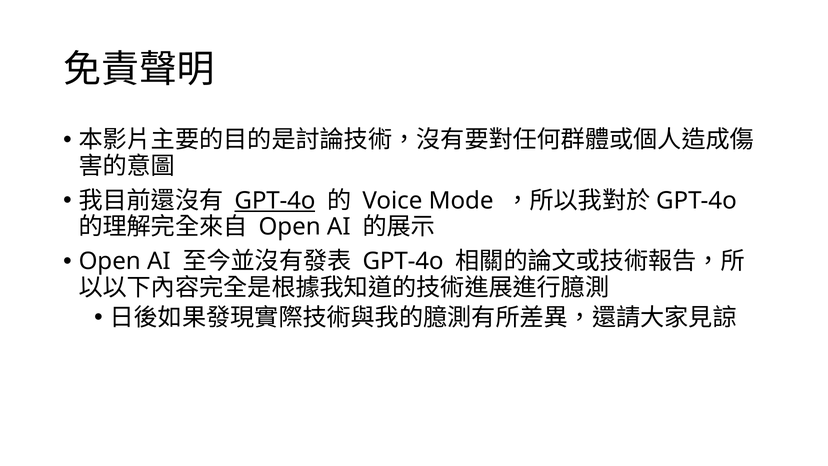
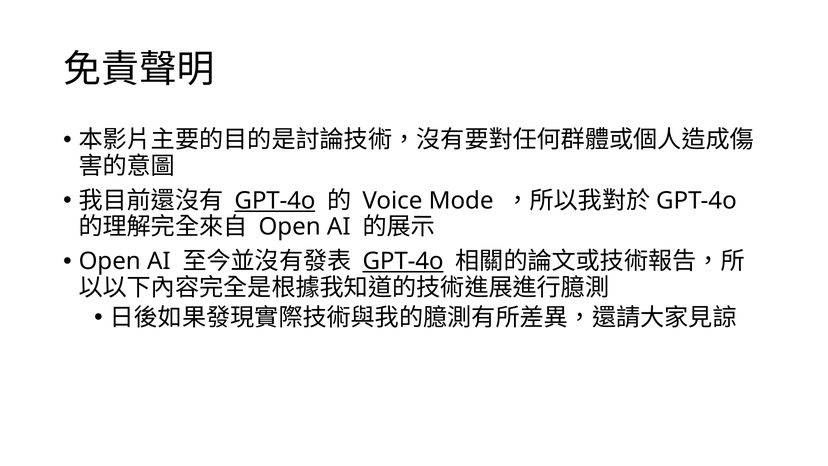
GPT-4o at (403, 261) underline: none -> present
